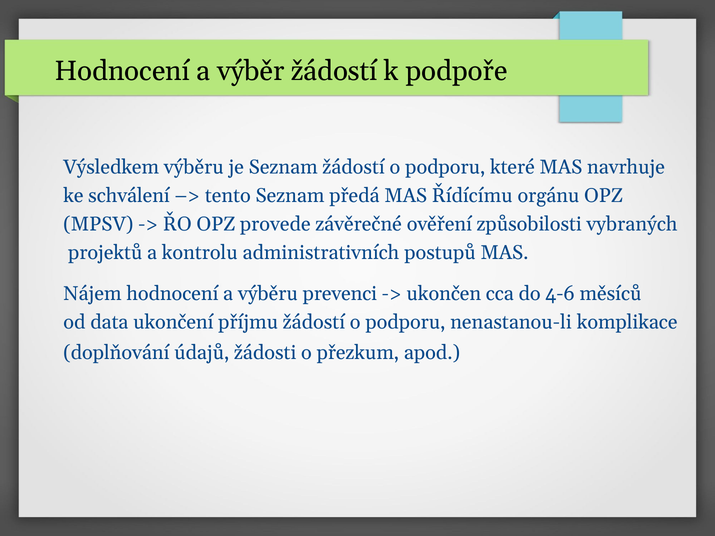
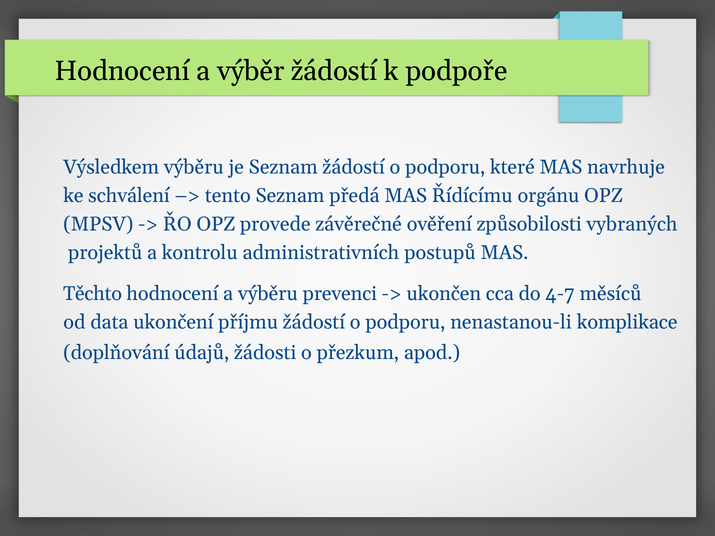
Nájem: Nájem -> Těchto
4-6: 4-6 -> 4-7
